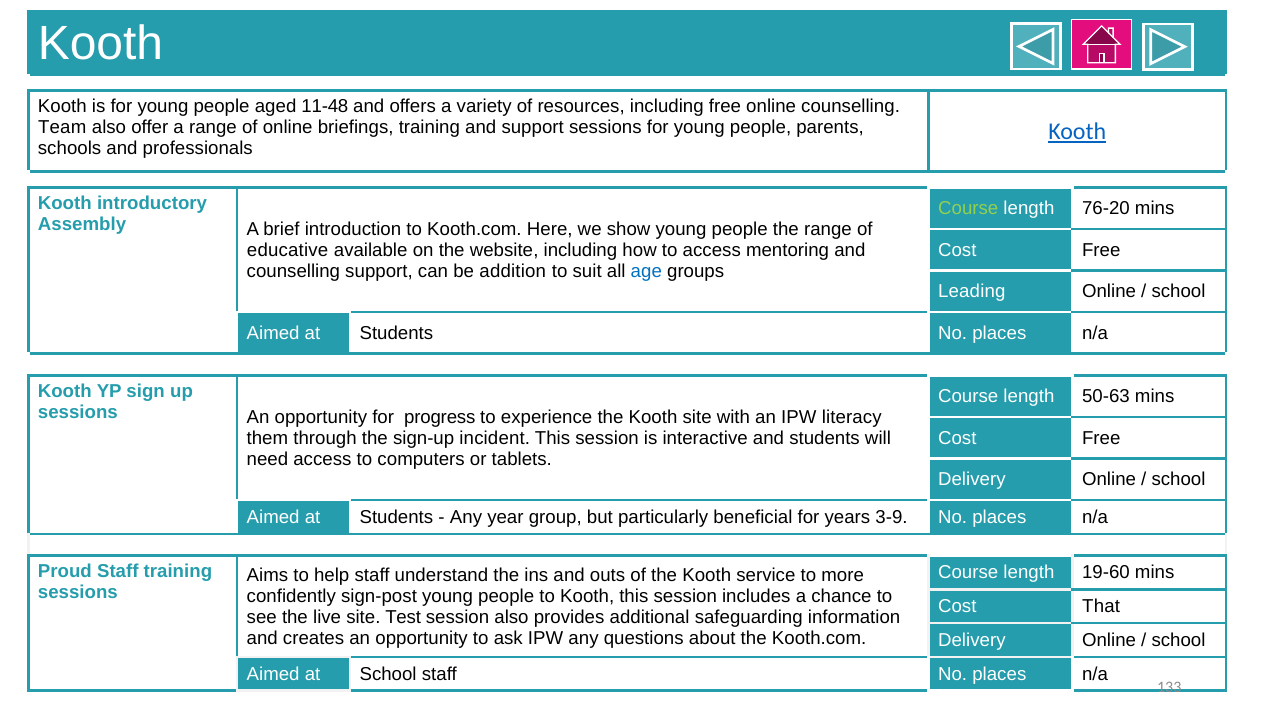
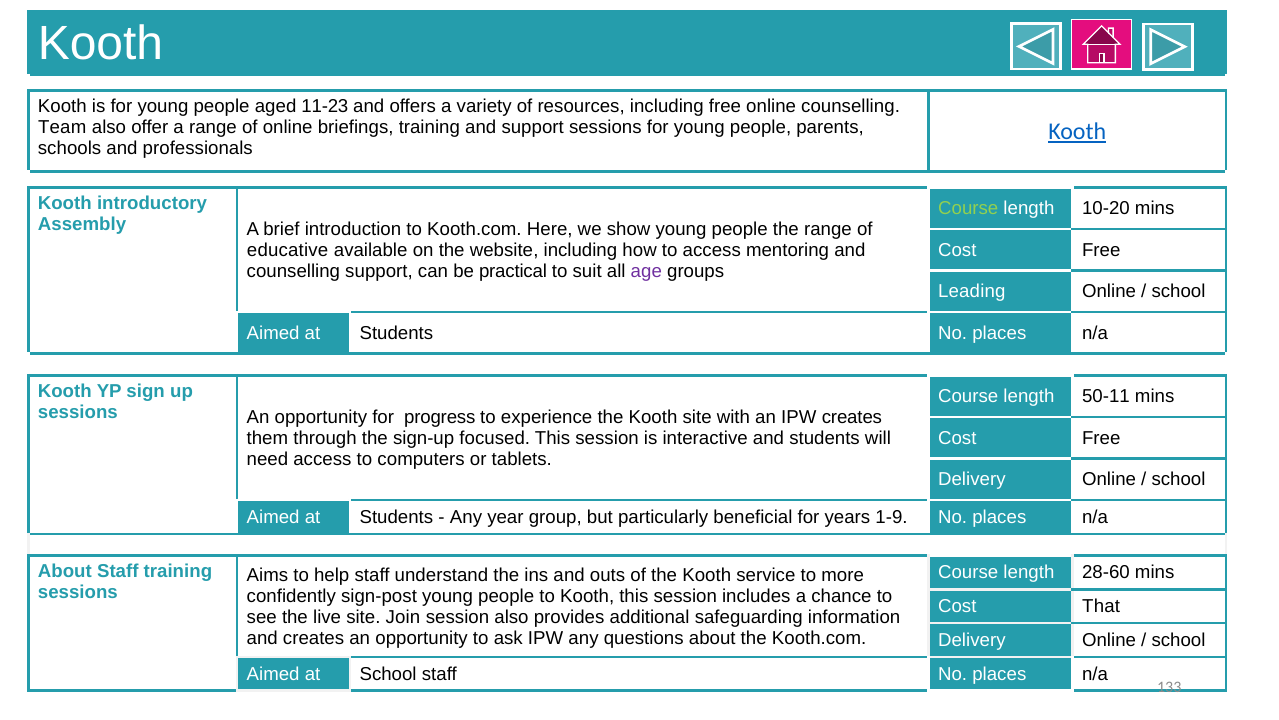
11-48: 11-48 -> 11-23
76-20: 76-20 -> 10-20
addition: addition -> practical
age colour: blue -> purple
50-63: 50-63 -> 50-11
IPW literacy: literacy -> creates
incident: incident -> focused
3-9: 3-9 -> 1-9
Proud at (65, 571): Proud -> About
19-60: 19-60 -> 28-60
Test: Test -> Join
